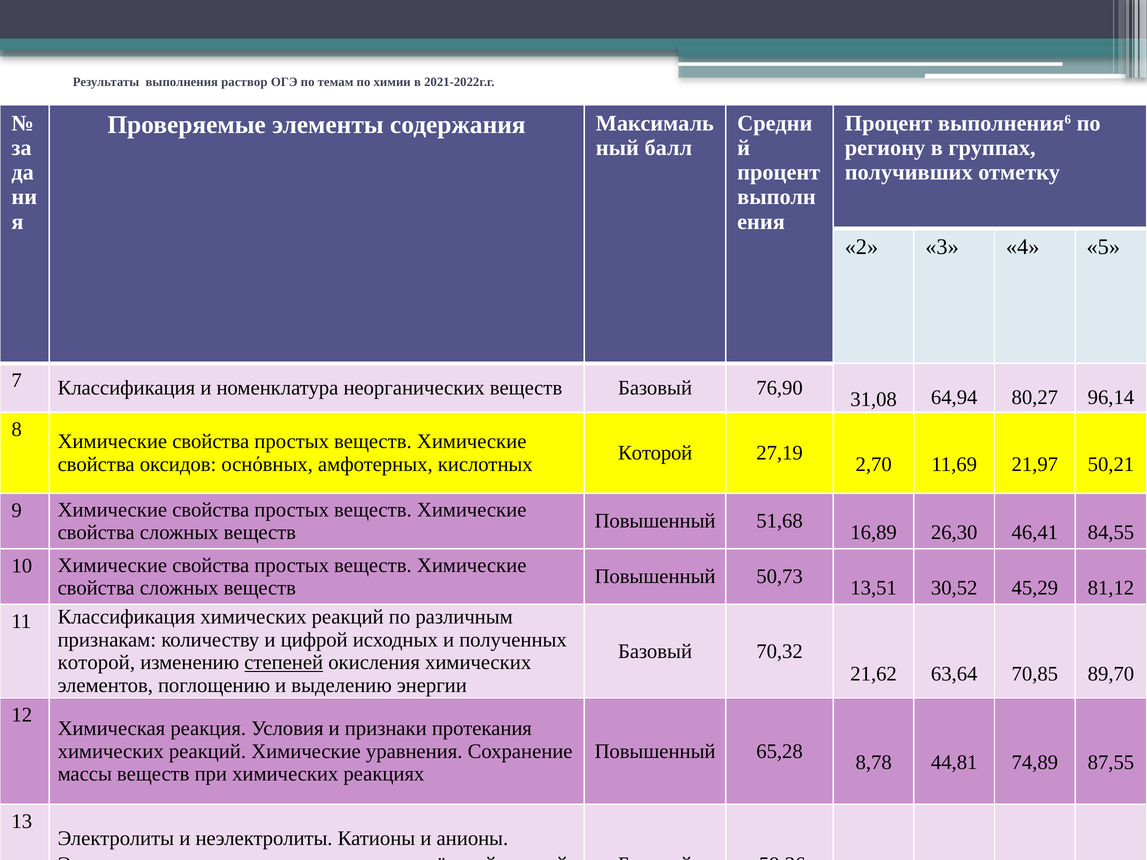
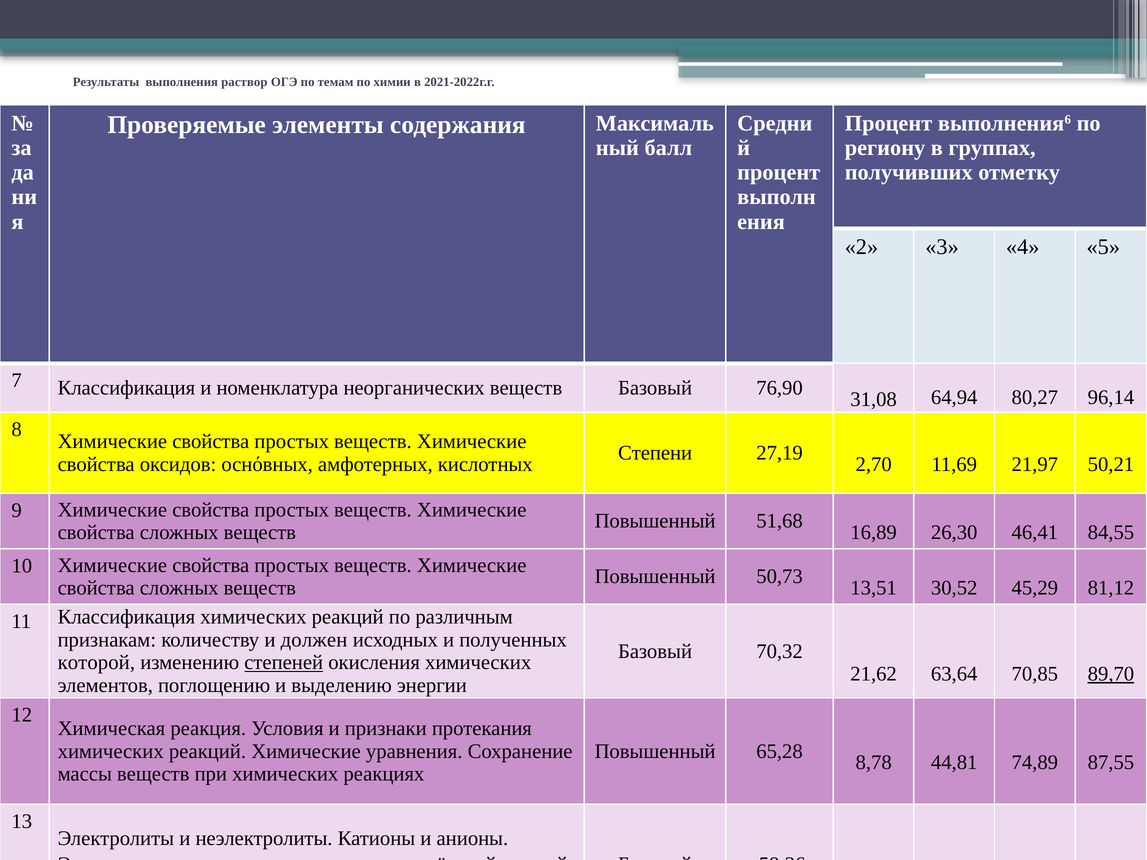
Которой at (655, 453): Которой -> Степени
цифрой: цифрой -> должен
89,70 underline: none -> present
